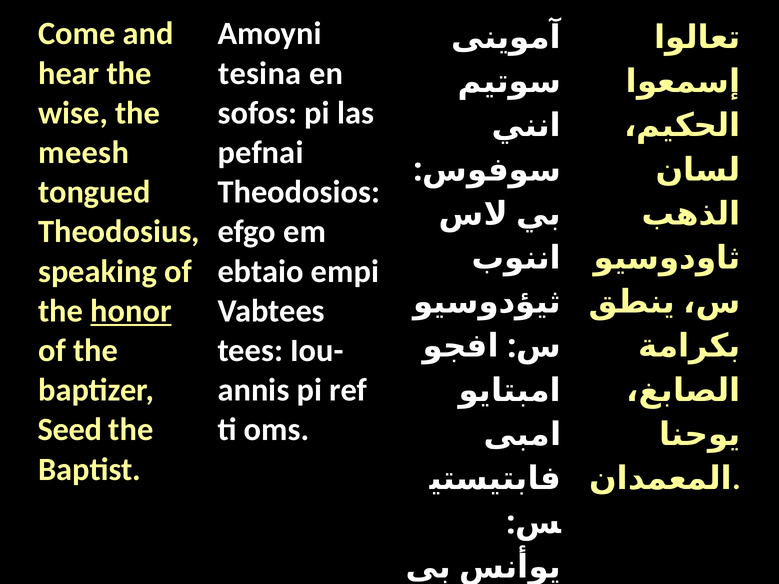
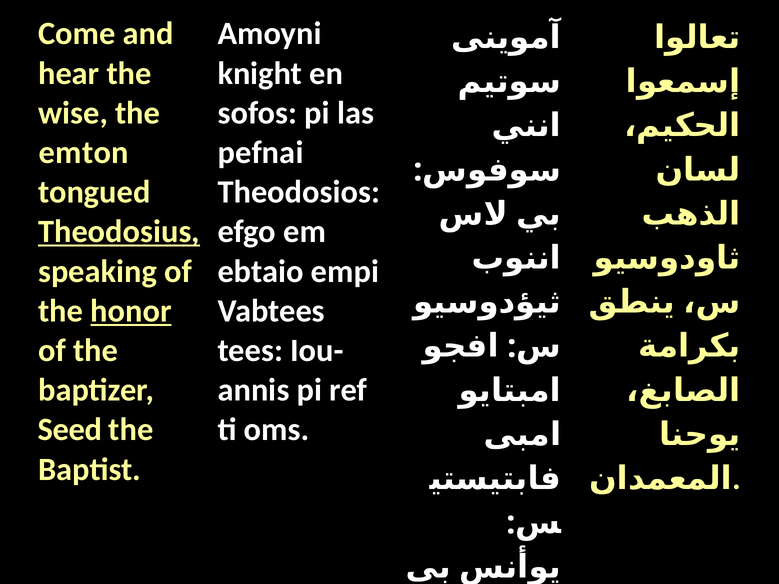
tesina: tesina -> knight
meesh: meesh -> emton
Theodosius underline: none -> present
